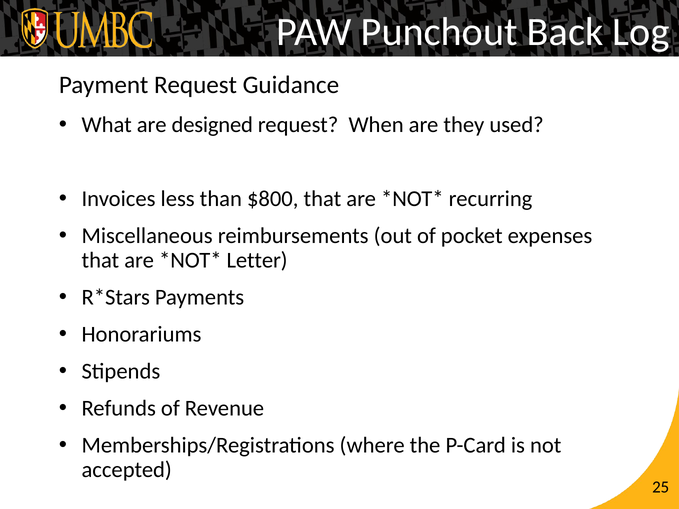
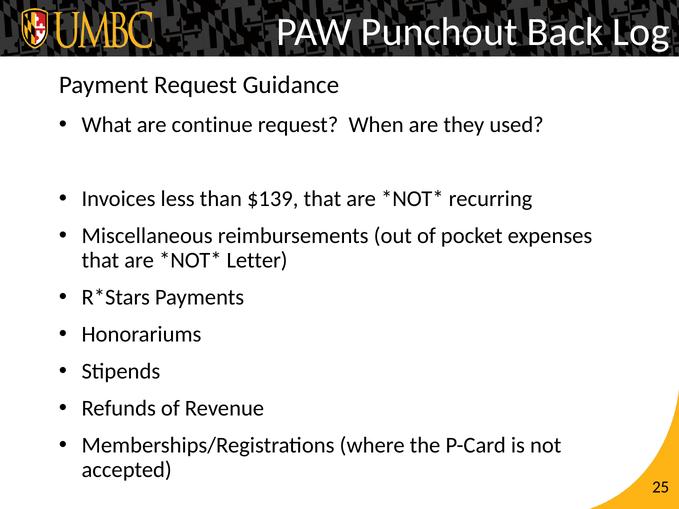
designed: designed -> continue
$800: $800 -> $139
